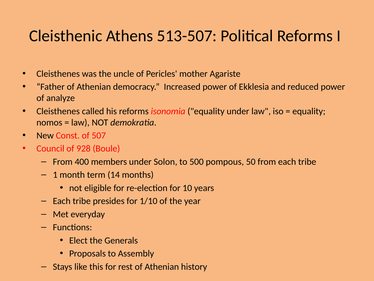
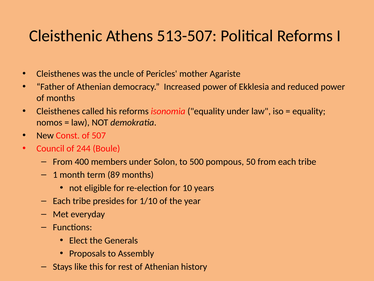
of analyze: analyze -> months
928: 928 -> 244
14: 14 -> 89
